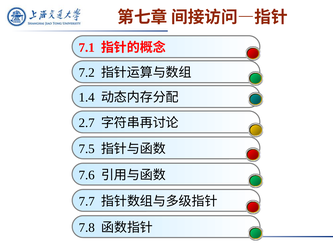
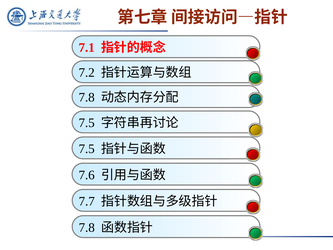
1.4 at (87, 97): 1.4 -> 7.8
2.7 at (87, 123): 2.7 -> 7.5
